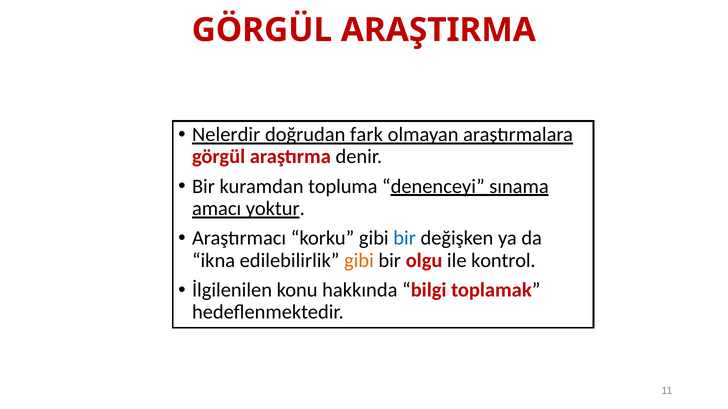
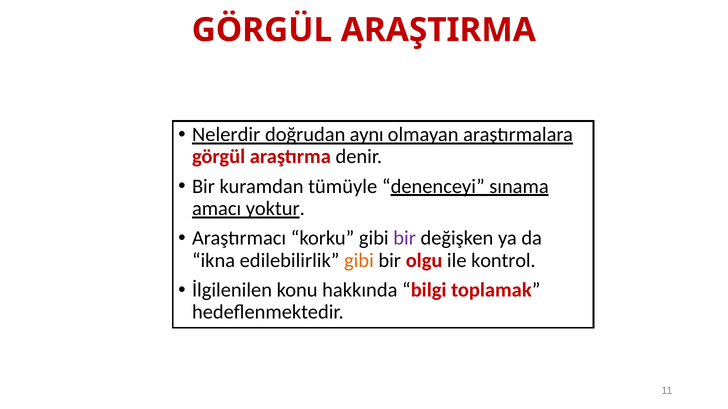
fark: fark -> aynı
topluma: topluma -> tümüyle
bir at (405, 239) colour: blue -> purple
